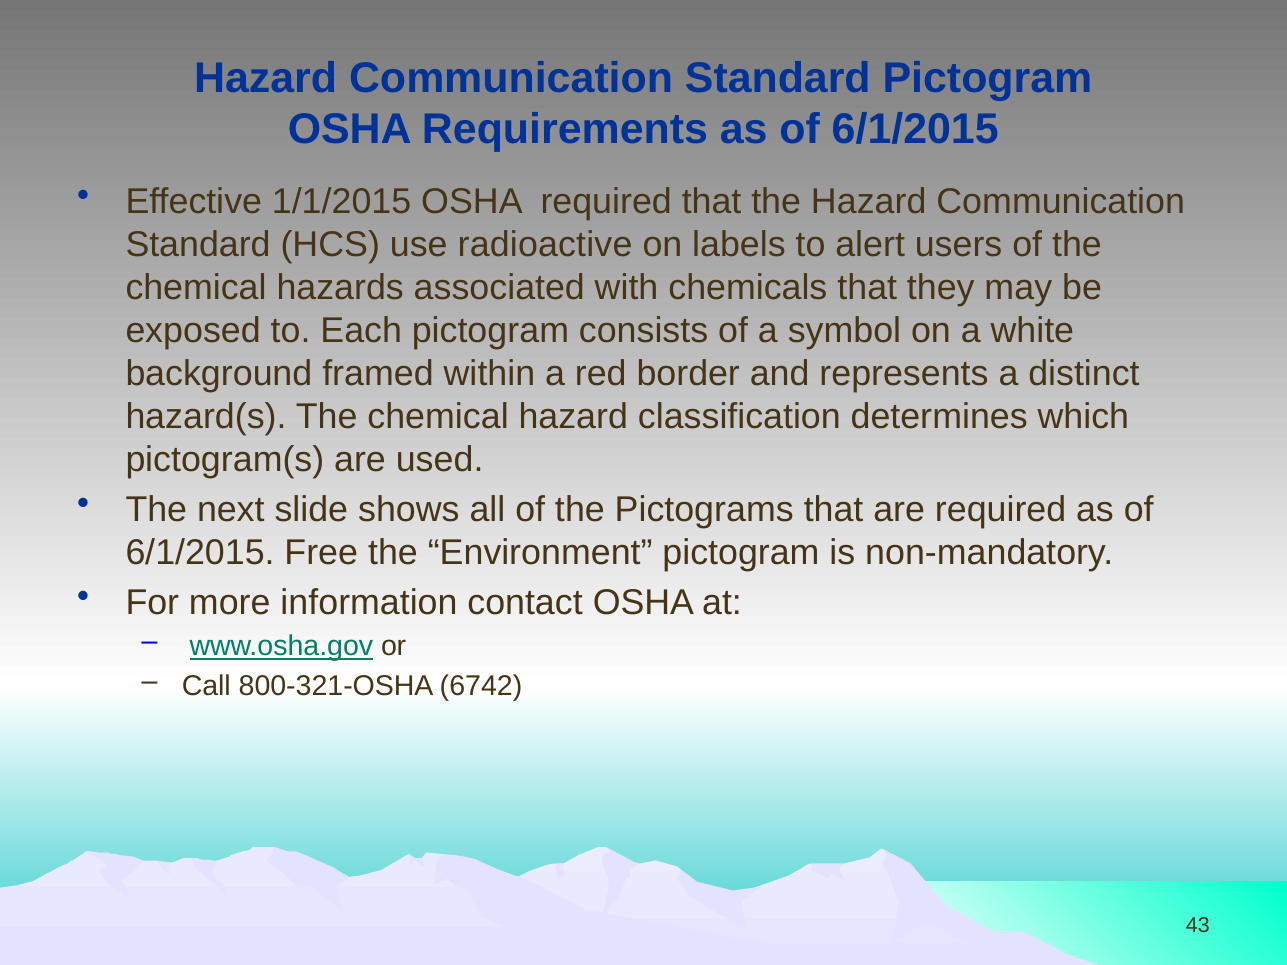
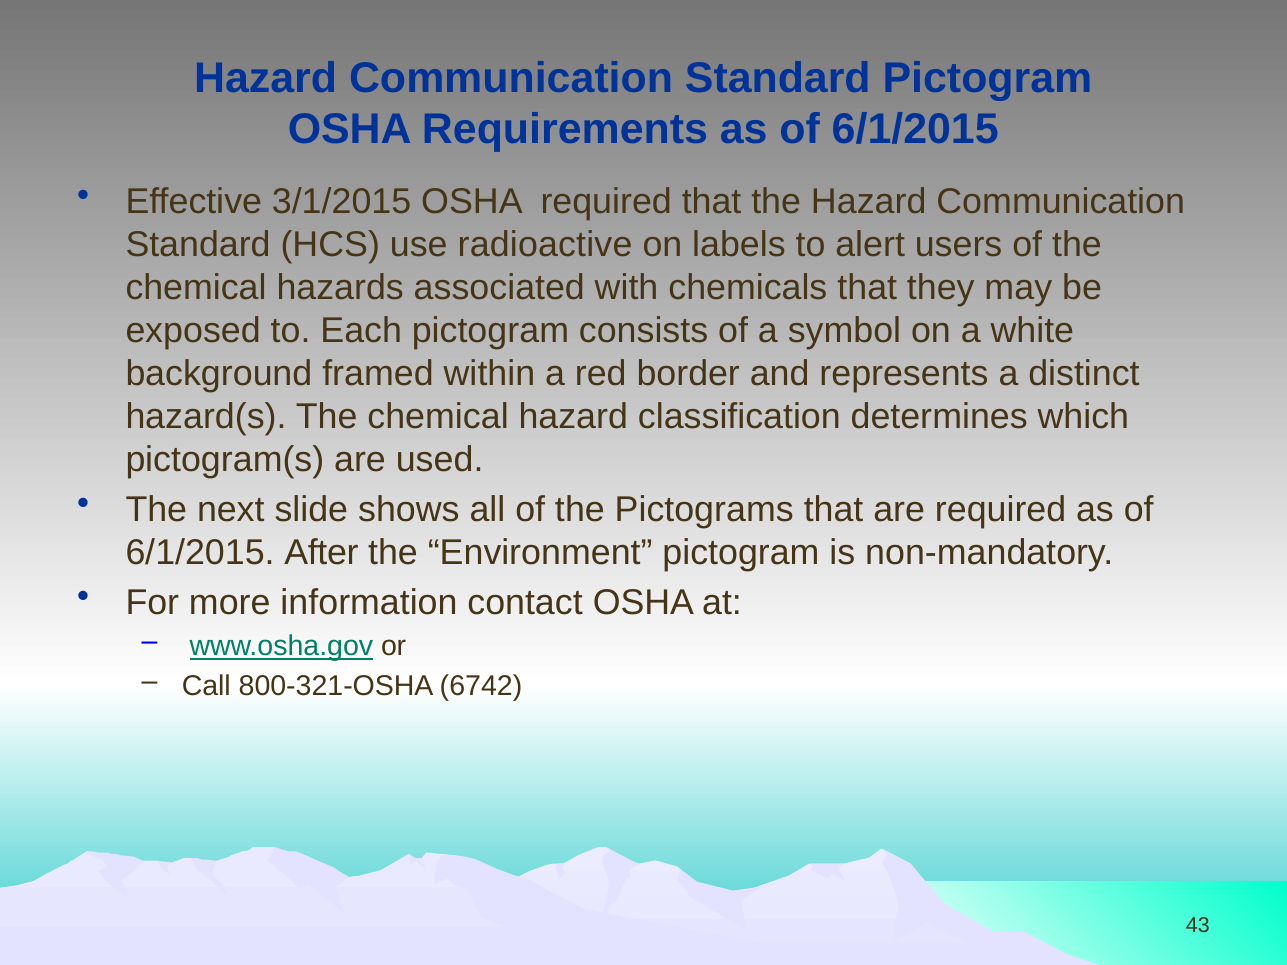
1/1/2015: 1/1/2015 -> 3/1/2015
Free: Free -> After
